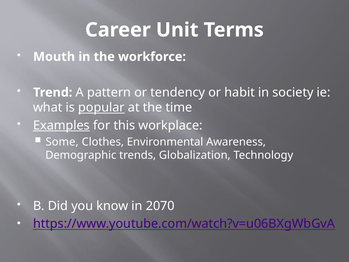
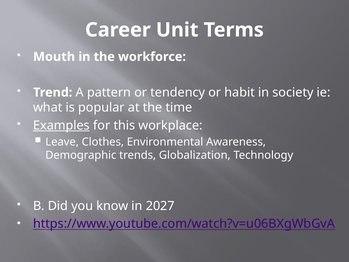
popular underline: present -> none
Some: Some -> Leave
2070: 2070 -> 2027
